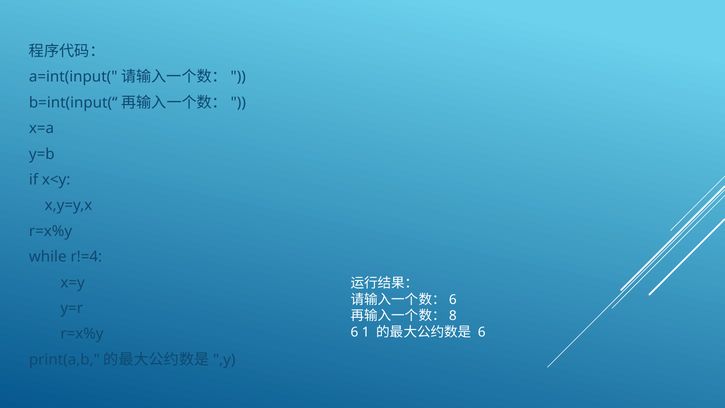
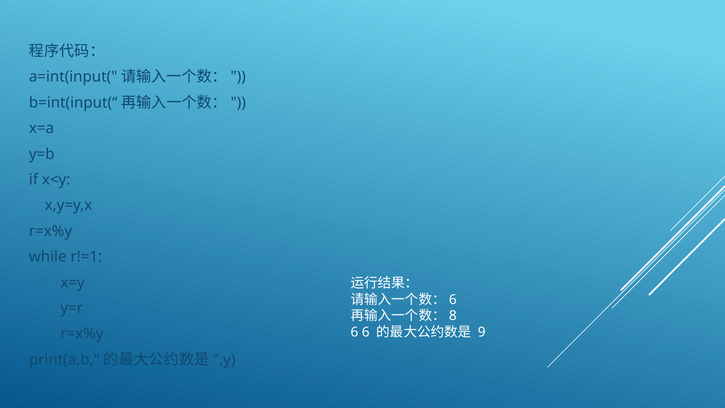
r!=4: r!=4 -> r!=1
6 1: 1 -> 6
6 at (482, 332): 6 -> 9
